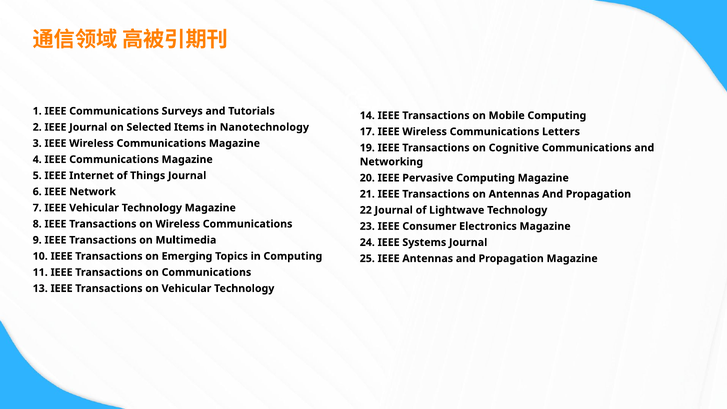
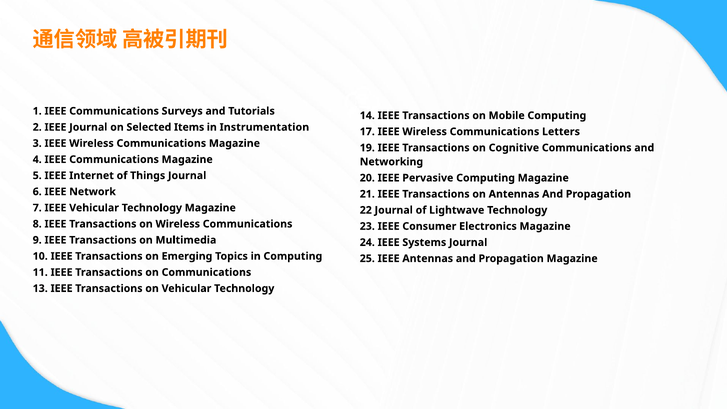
Nanotechnology: Nanotechnology -> Instrumentation
